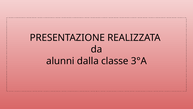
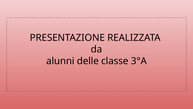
dalla: dalla -> delle
